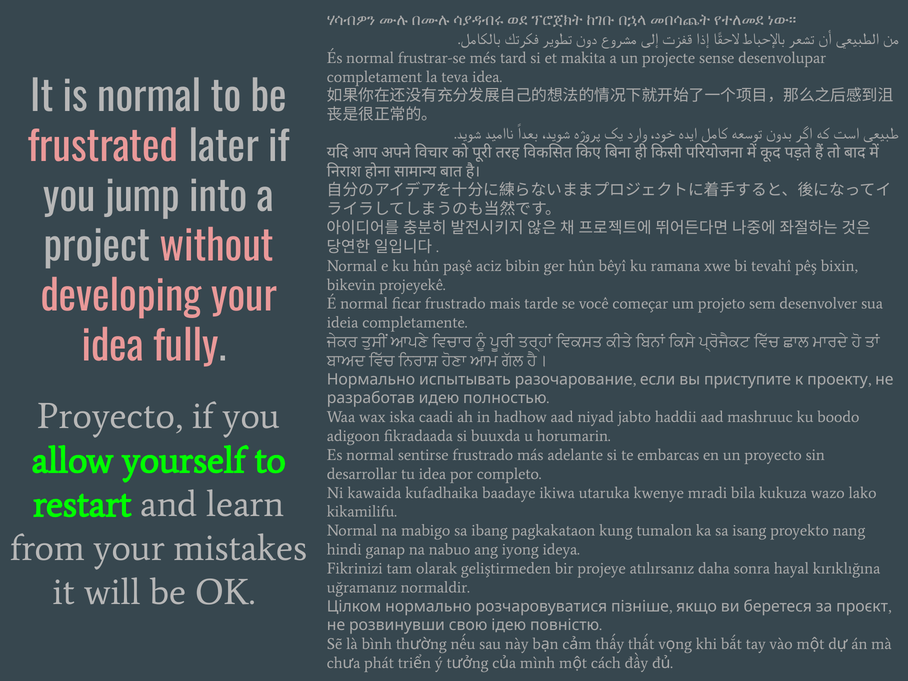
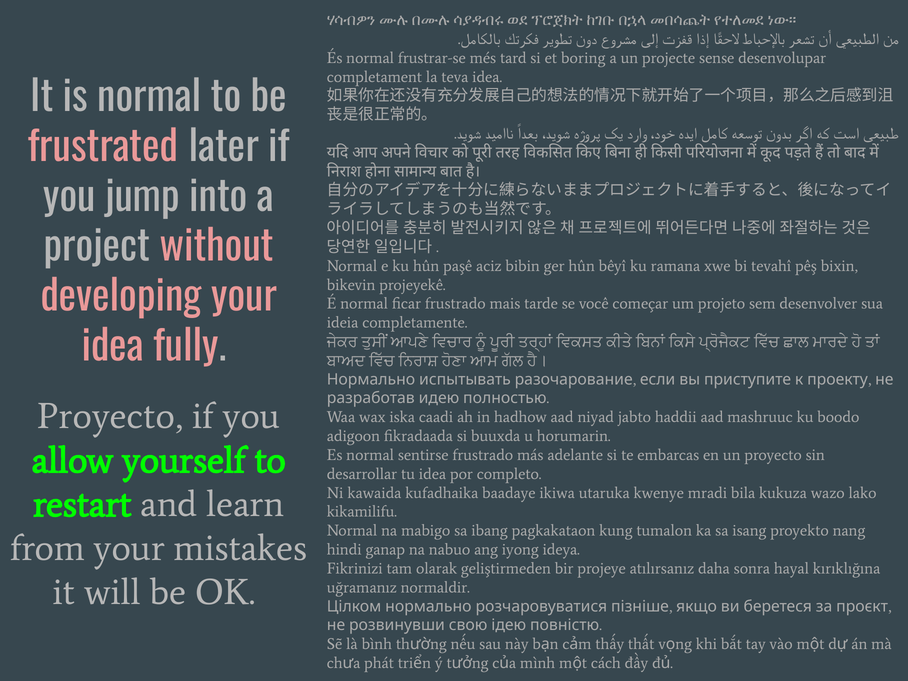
makita: makita -> boring
